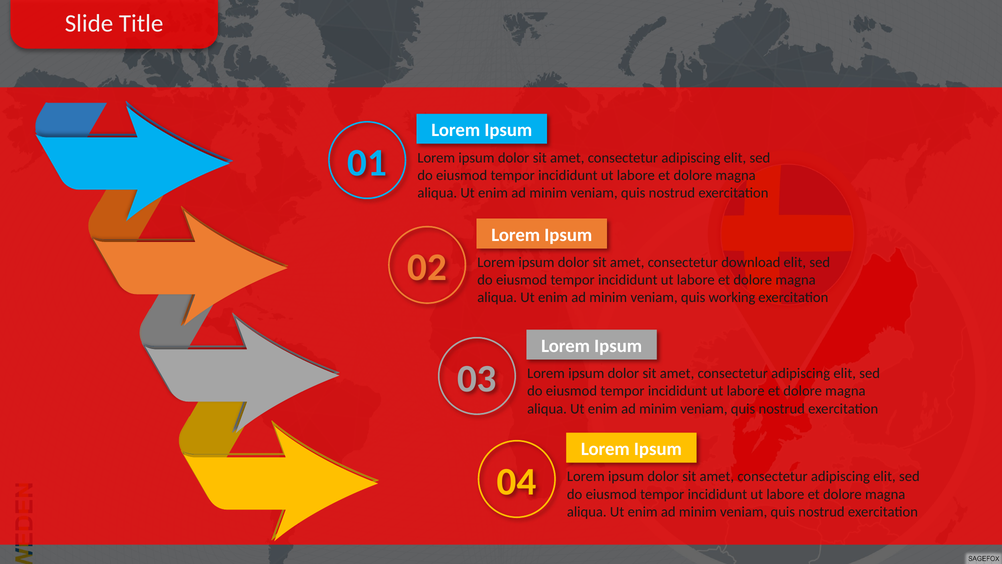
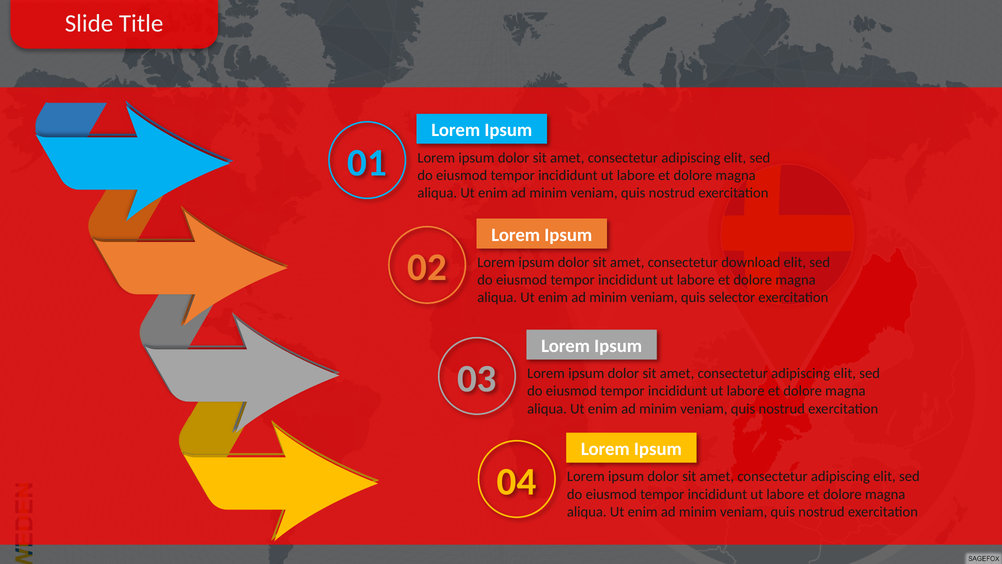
working: working -> selector
